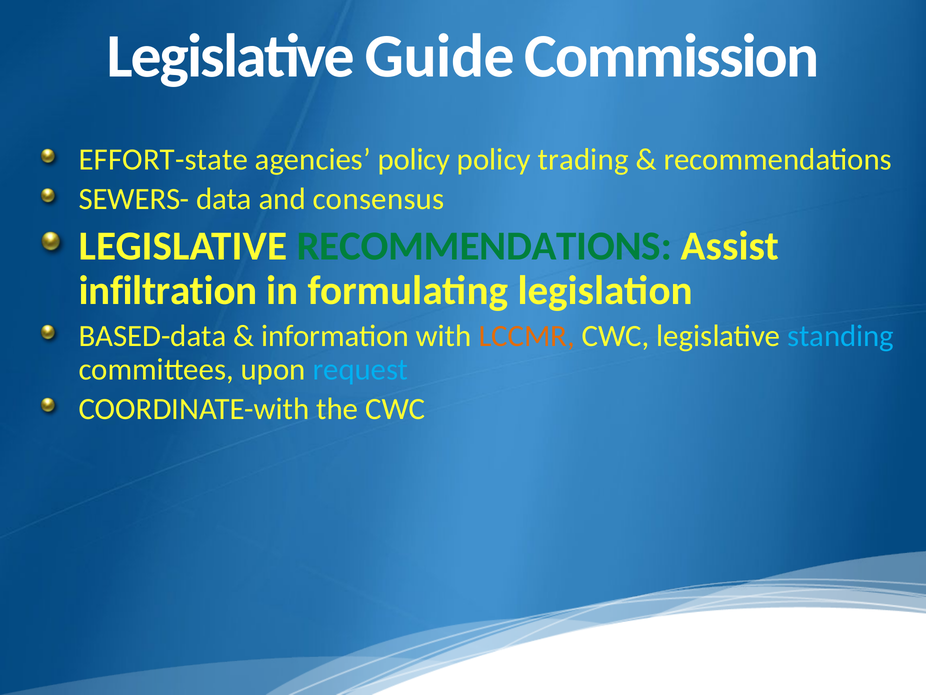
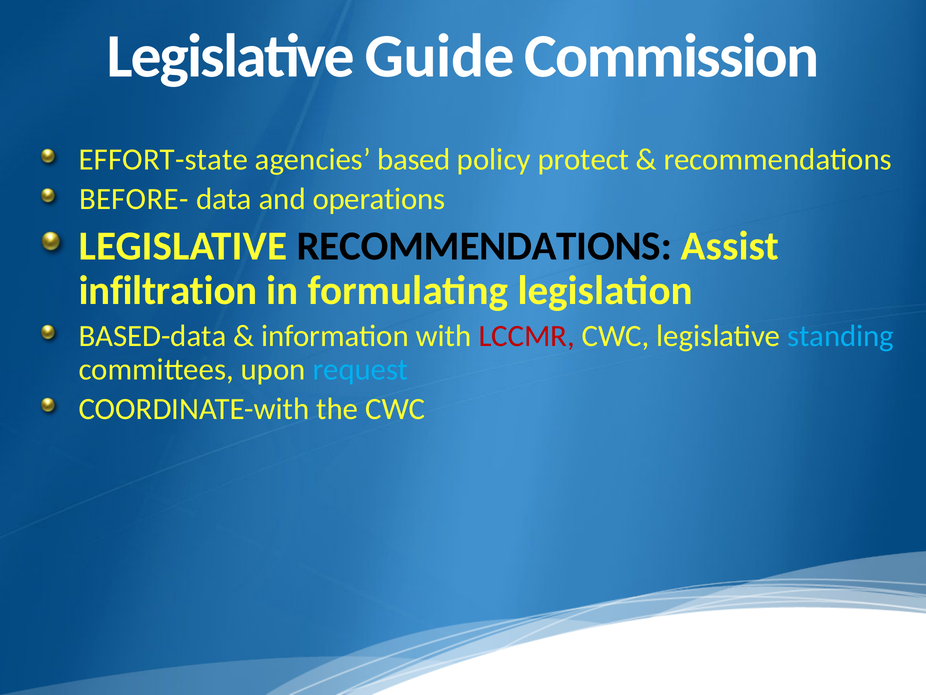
agencies policy: policy -> based
trading: trading -> protect
SEWERS-: SEWERS- -> BEFORE-
consensus: consensus -> operations
RECOMMENDATIONS at (484, 246) colour: green -> black
LCCMR colour: orange -> red
